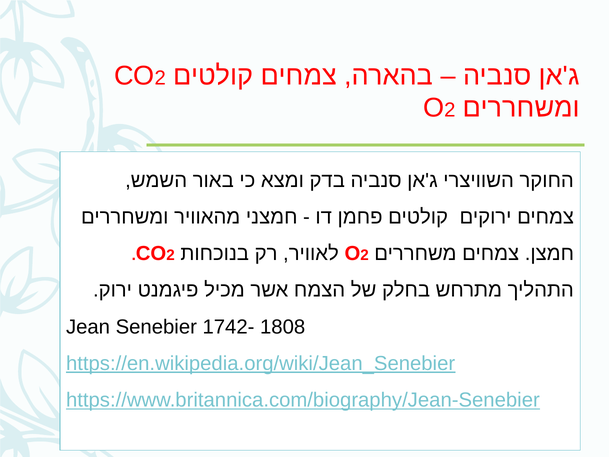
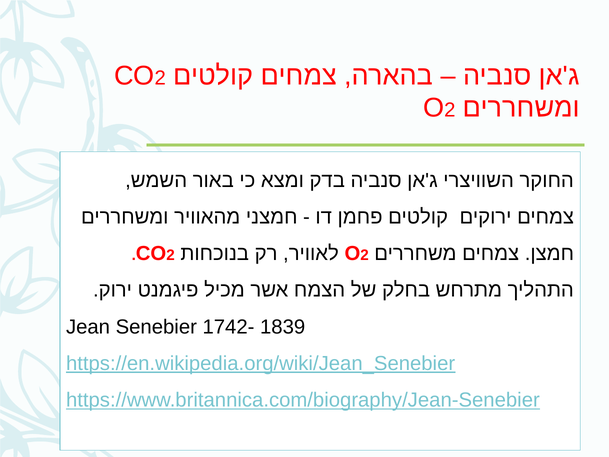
1808: 1808 -> 1839
